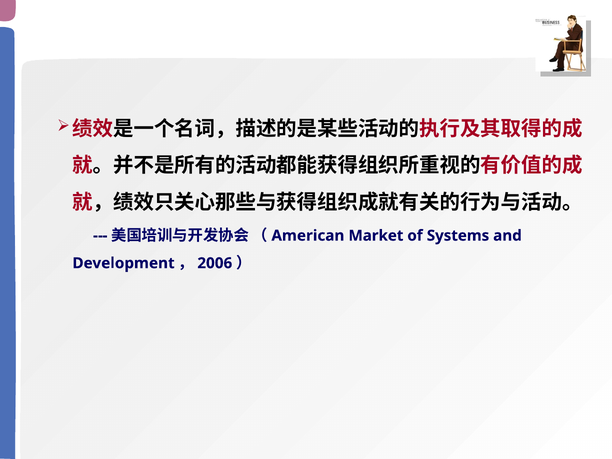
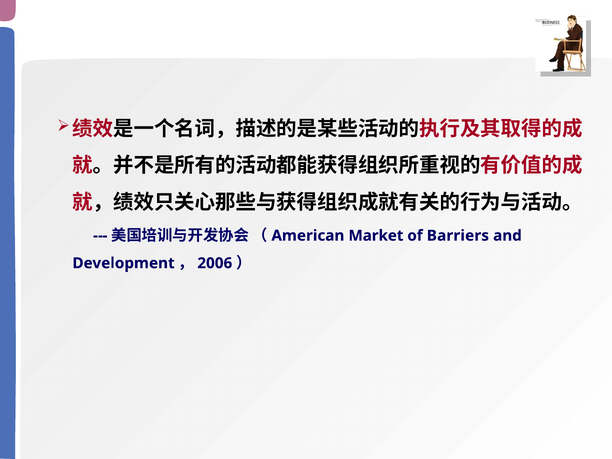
Systems: Systems -> Barriers
